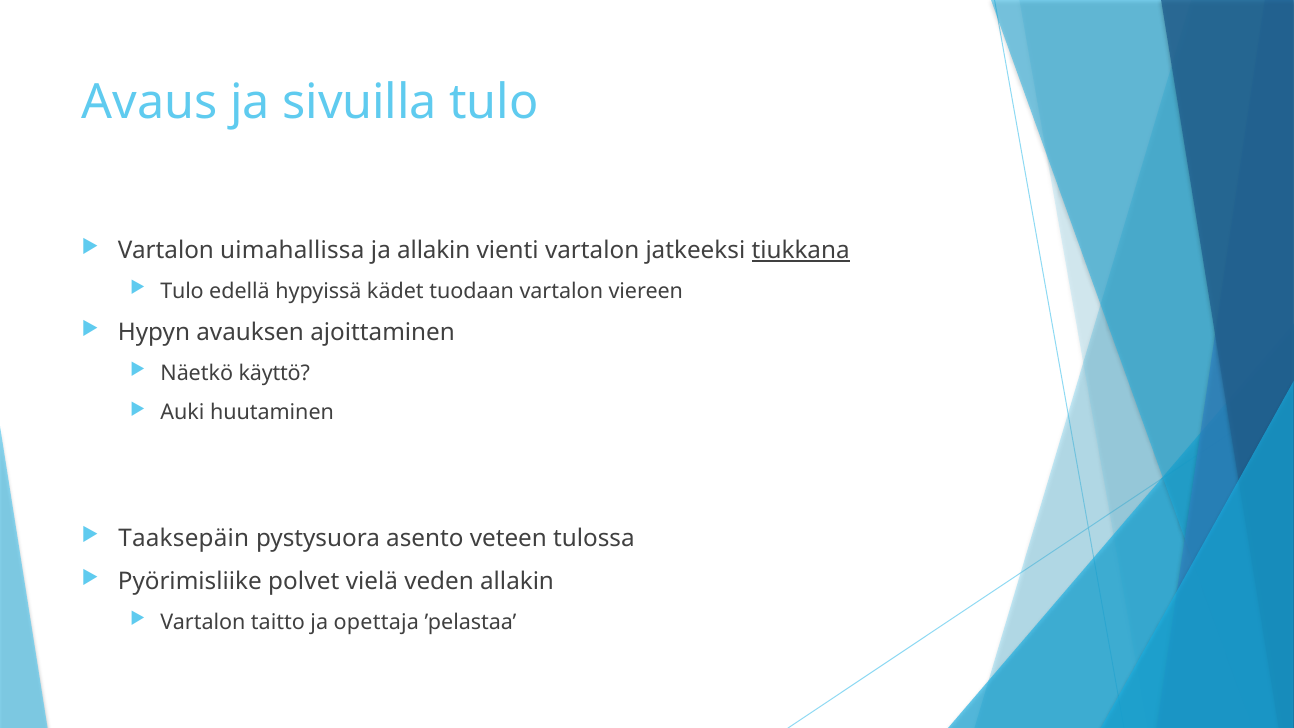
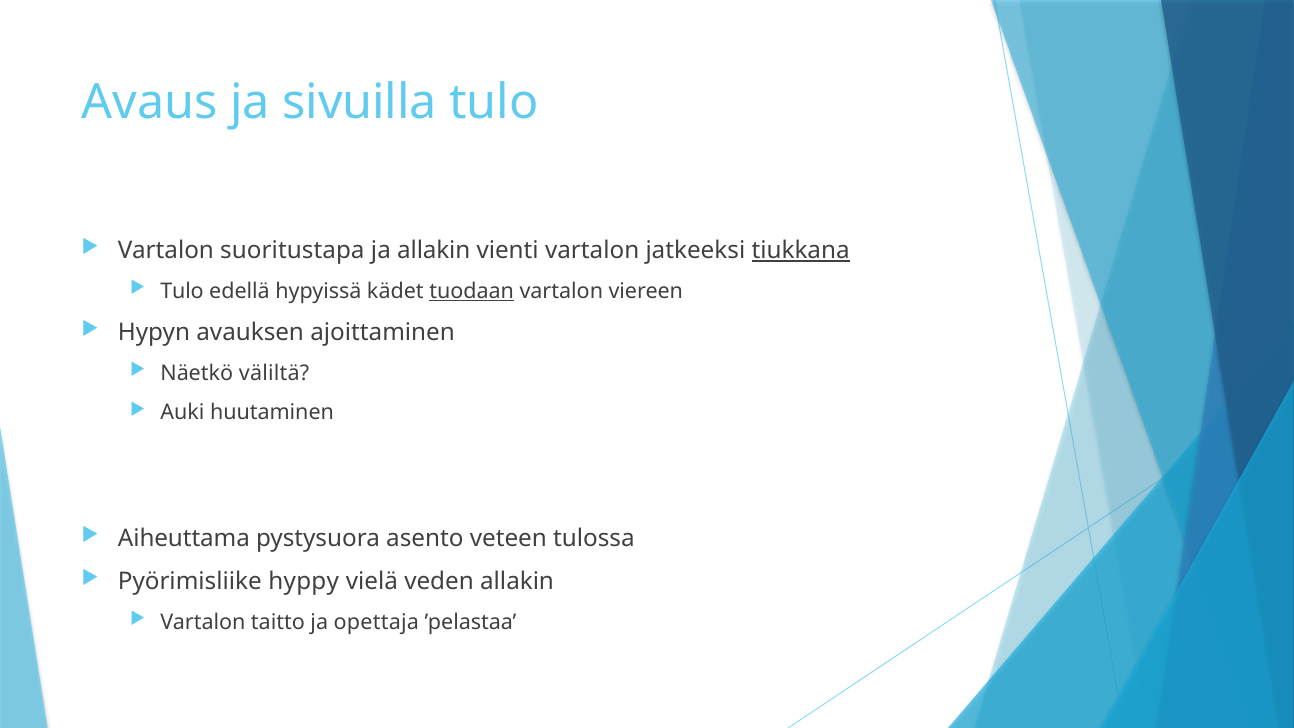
uimahallissa: uimahallissa -> suoritustapa
tuodaan underline: none -> present
käyttö: käyttö -> väliltä
Taaksepäin: Taaksepäin -> Aiheuttama
polvet: polvet -> hyppy
